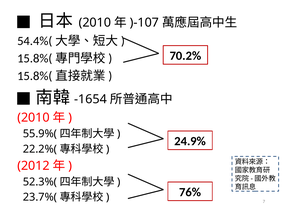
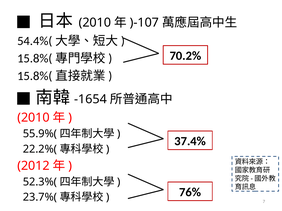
24.9%: 24.9% -> 37.4%
